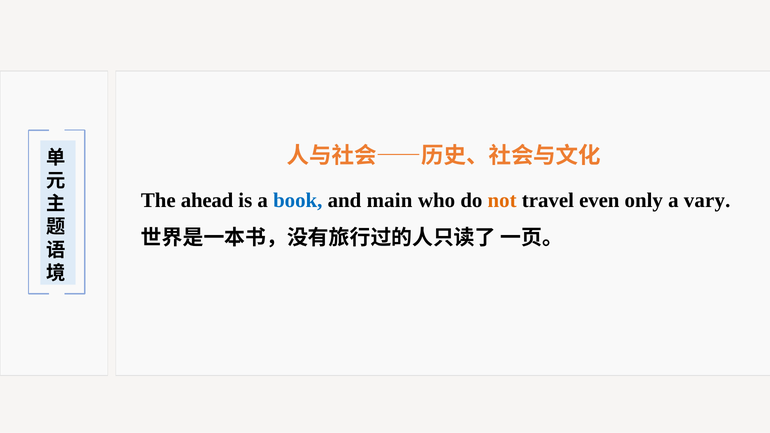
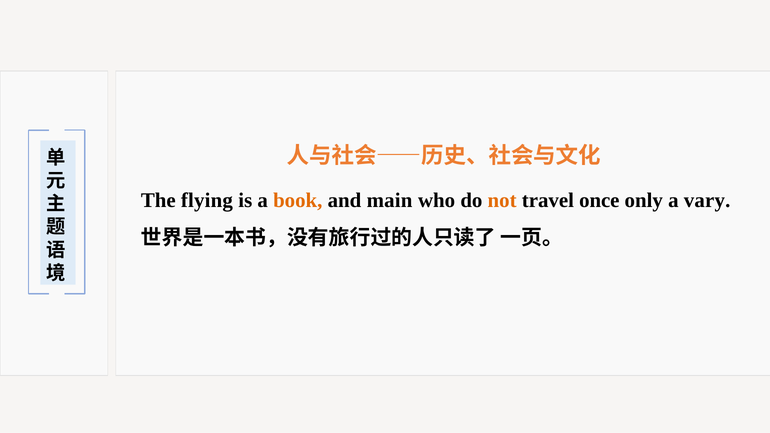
ahead: ahead -> flying
book colour: blue -> orange
even: even -> once
